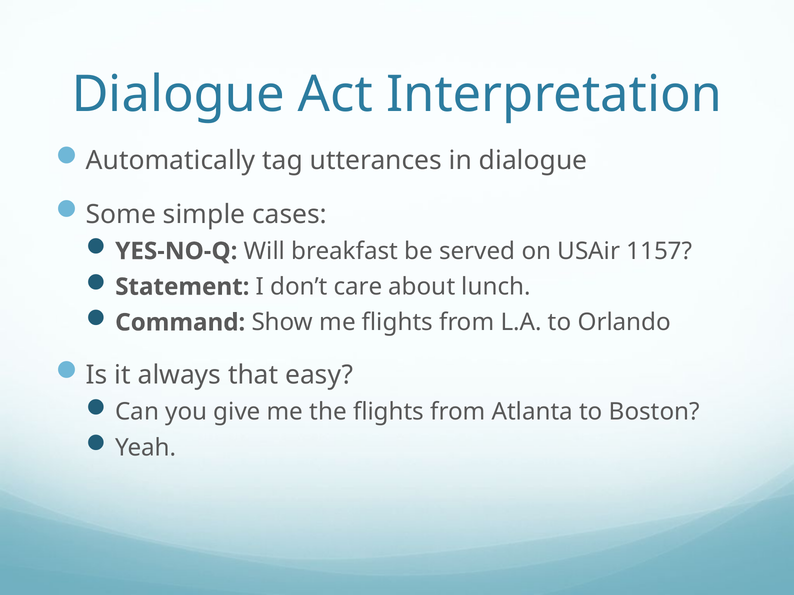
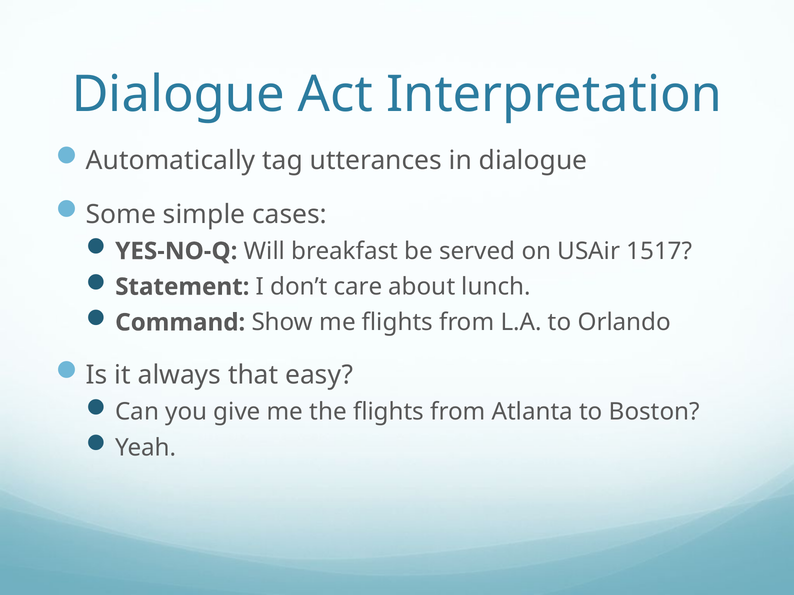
1157: 1157 -> 1517
